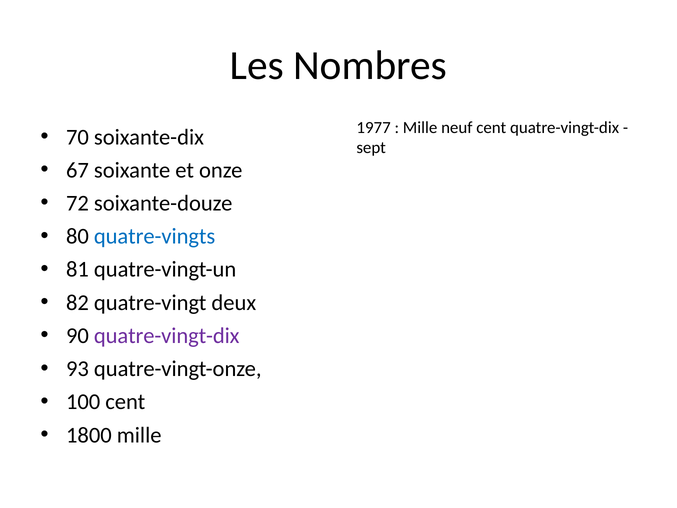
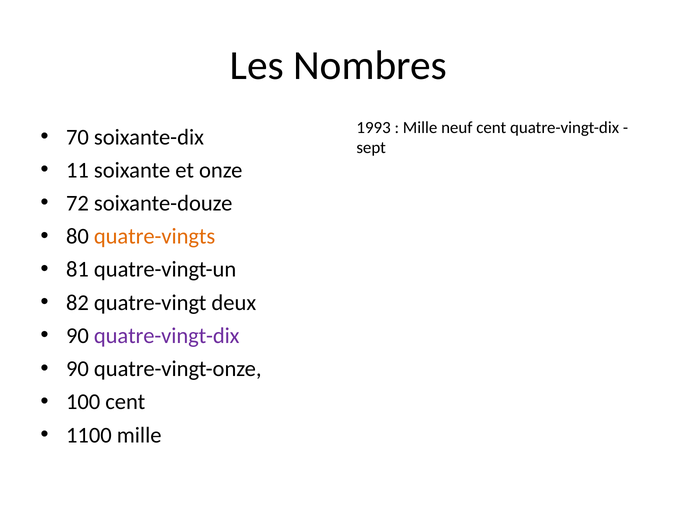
1977: 1977 -> 1993
67: 67 -> 11
quatre-vingts colour: blue -> orange
93 at (77, 369): 93 -> 90
1800: 1800 -> 1100
